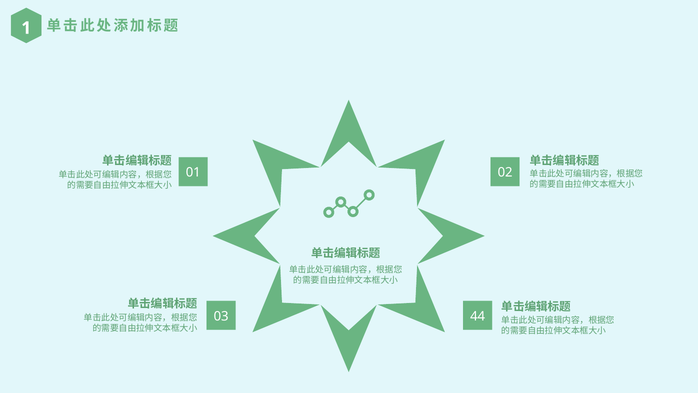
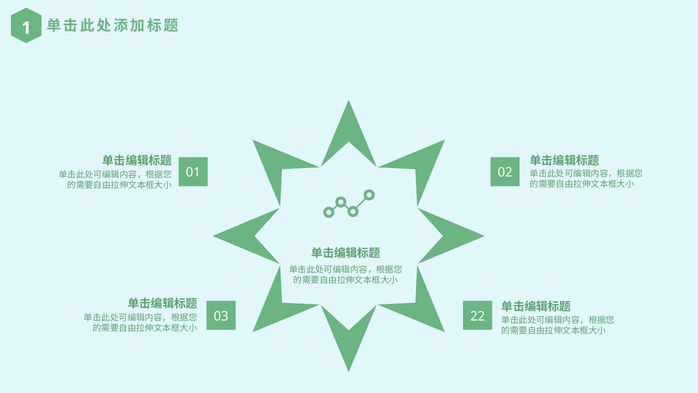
44: 44 -> 22
